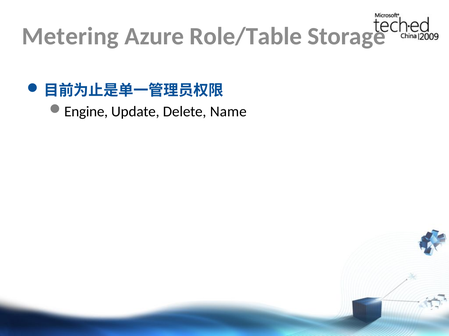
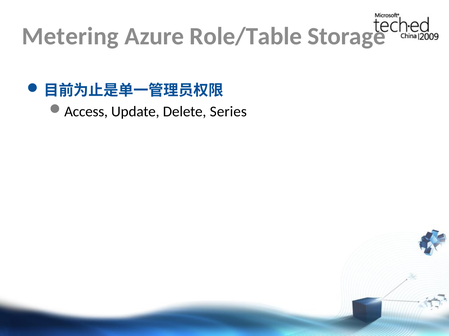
Engine: Engine -> Access
Name: Name -> Series
